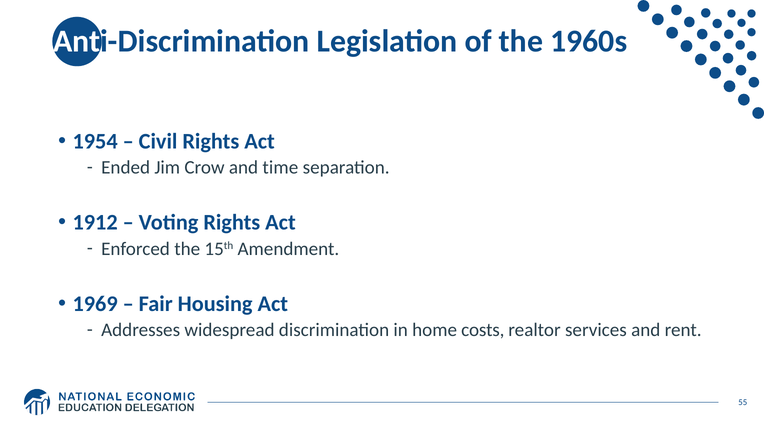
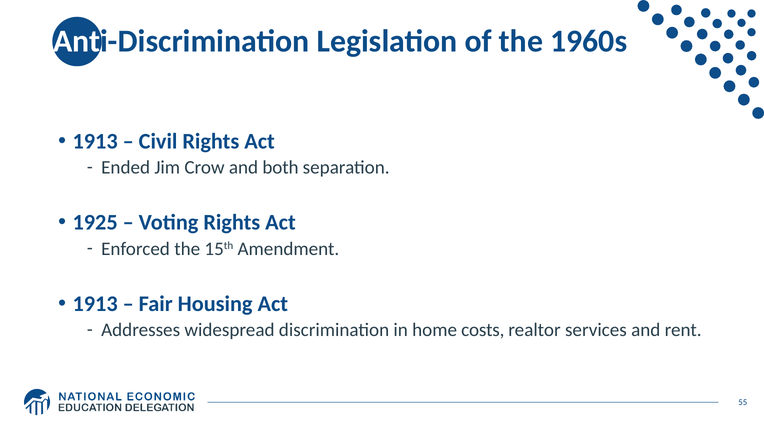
1954 at (95, 141): 1954 -> 1913
time: time -> both
1912: 1912 -> 1925
1969 at (95, 304): 1969 -> 1913
